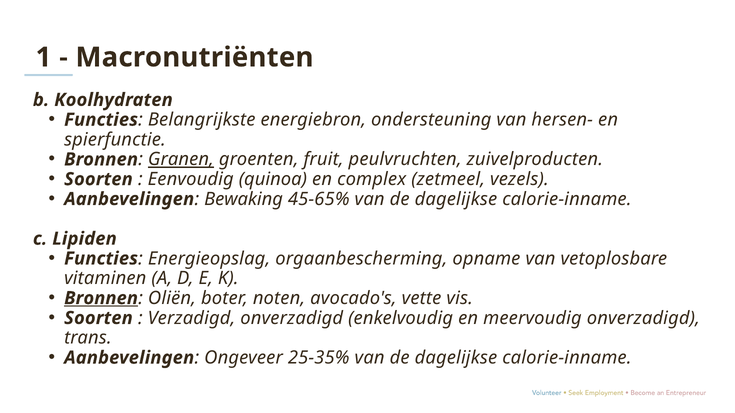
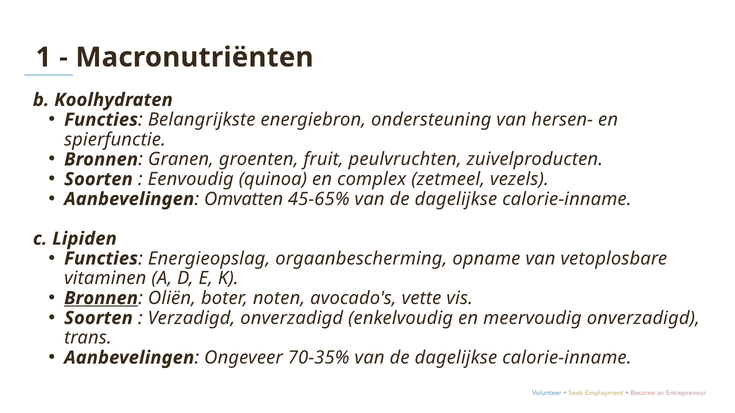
Granen underline: present -> none
Bewaking: Bewaking -> Omvatten
25-35%: 25-35% -> 70-35%
